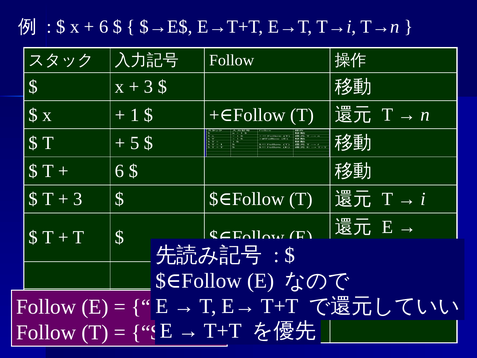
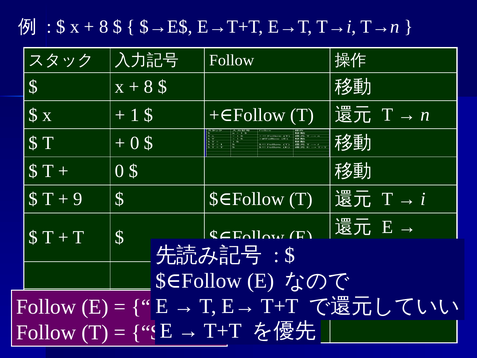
6 at (104, 27): 6 -> 8
3 at (149, 87): 3 -> 8
5 at (135, 143): 5 -> 0
6 at (120, 171): 6 -> 0
3 at (78, 199): 3 -> 9
